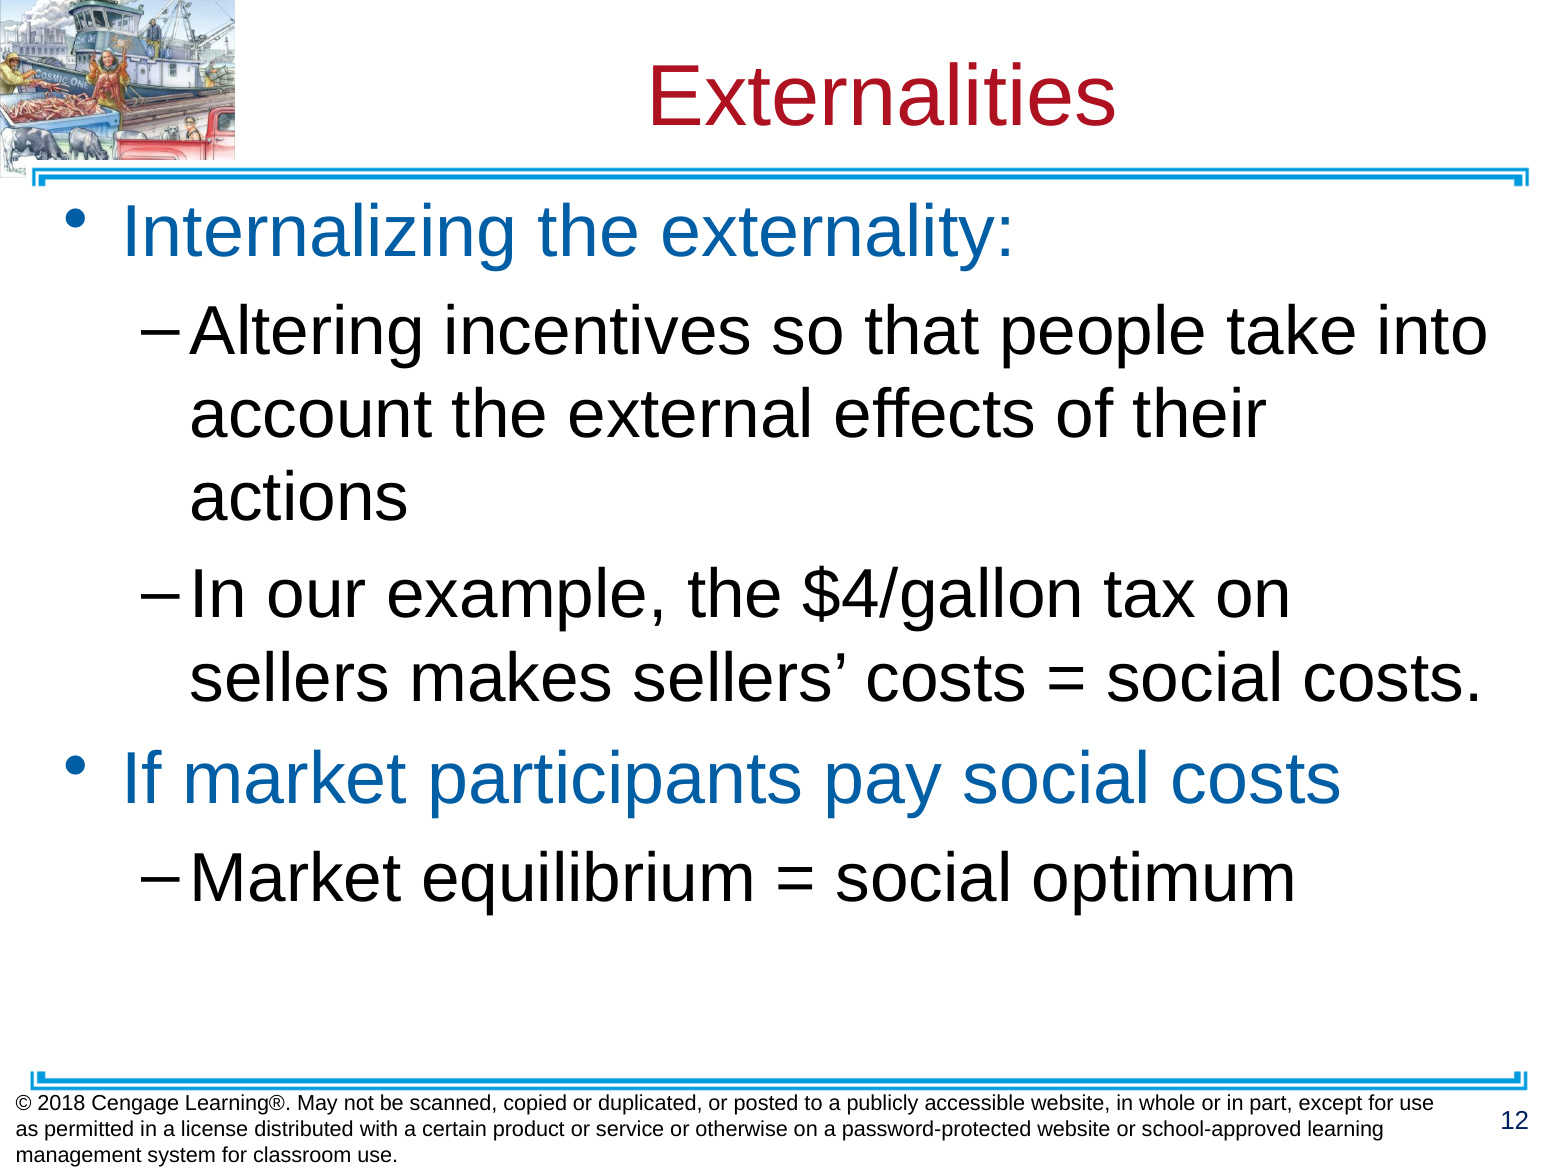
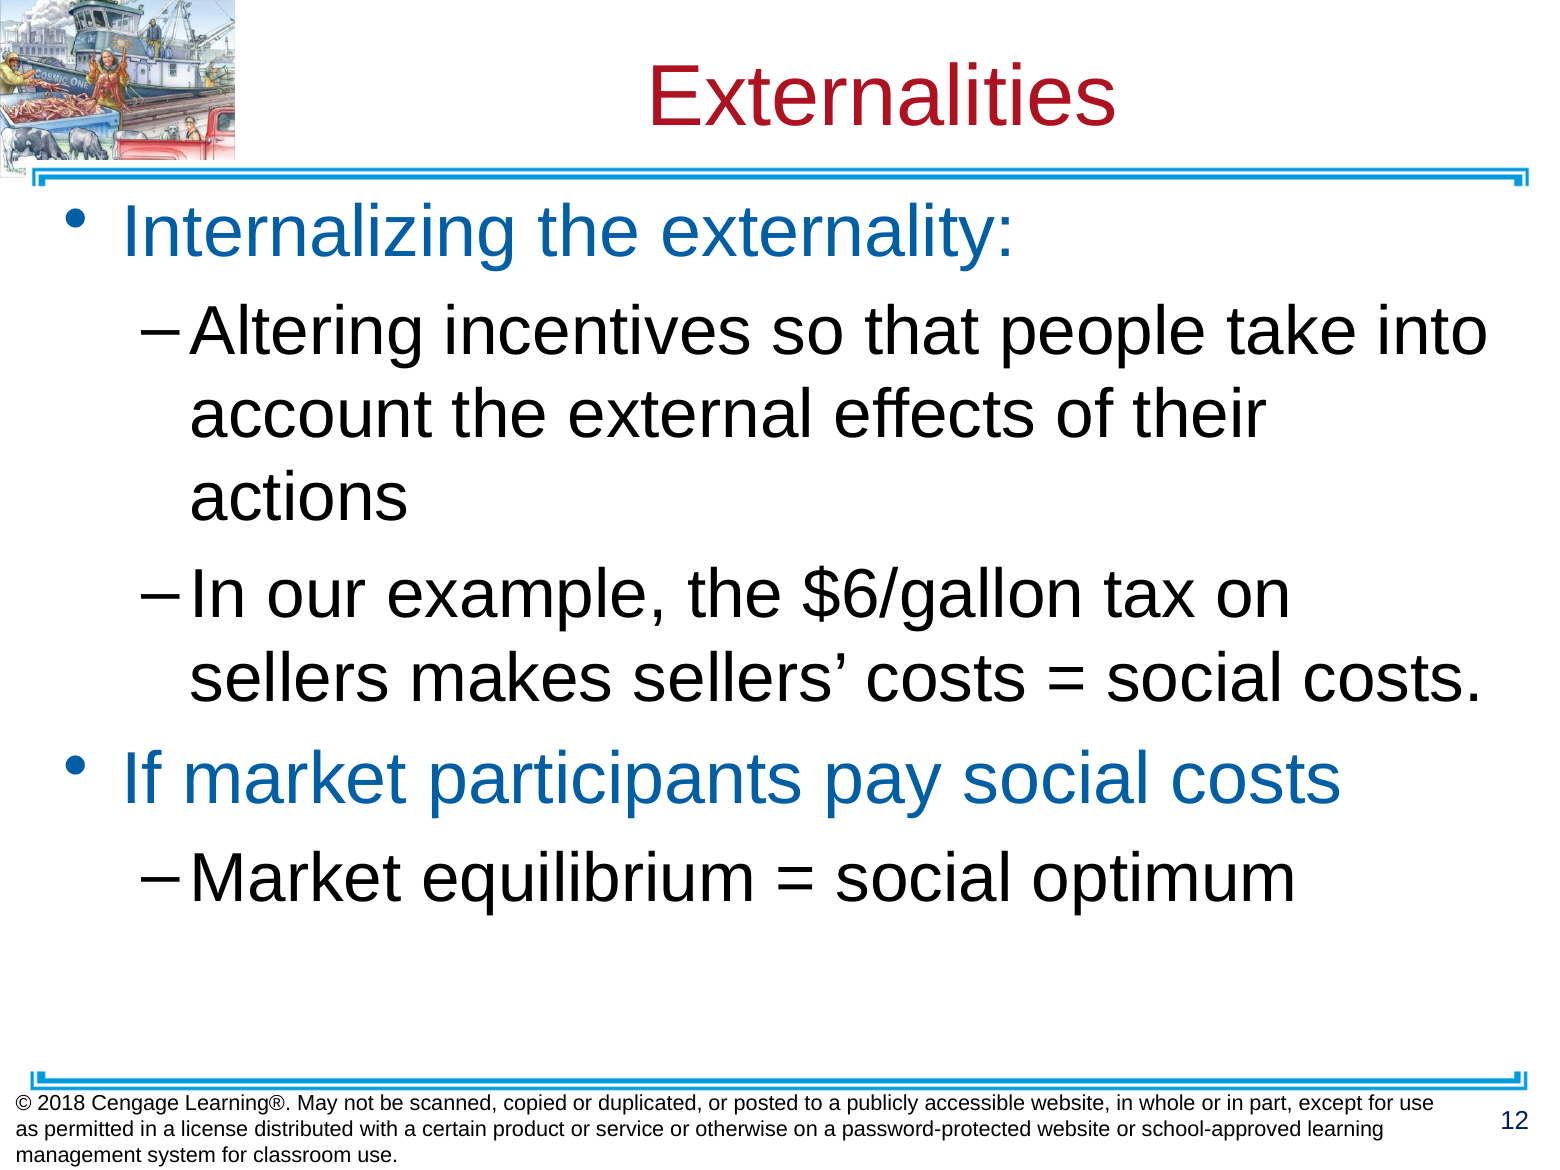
$4/gallon: $4/gallon -> $6/gallon
